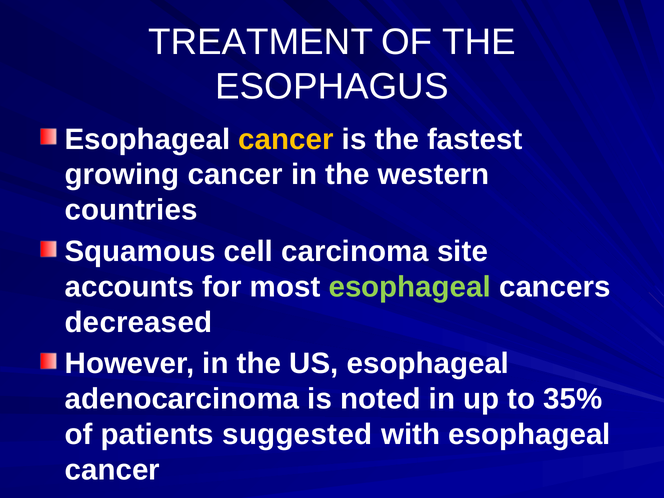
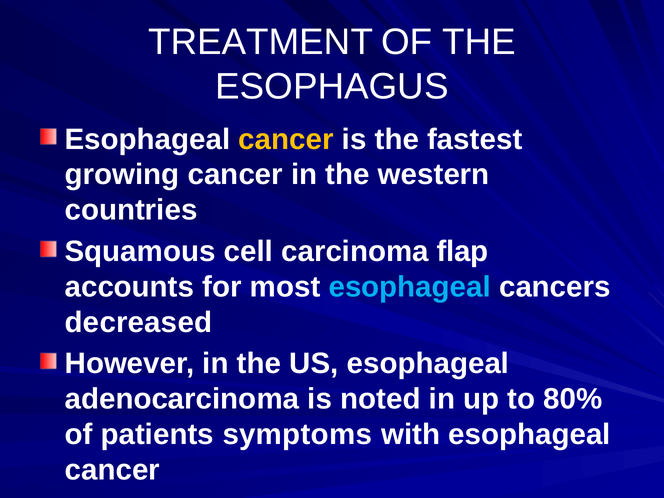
site: site -> flap
esophageal at (410, 287) colour: light green -> light blue
35%: 35% -> 80%
suggested: suggested -> symptoms
